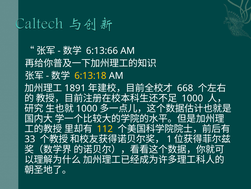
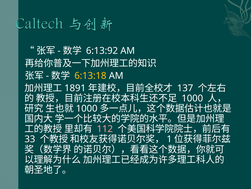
6:13:66: 6:13:66 -> 6:13:92
668: 668 -> 137
112 colour: yellow -> pink
